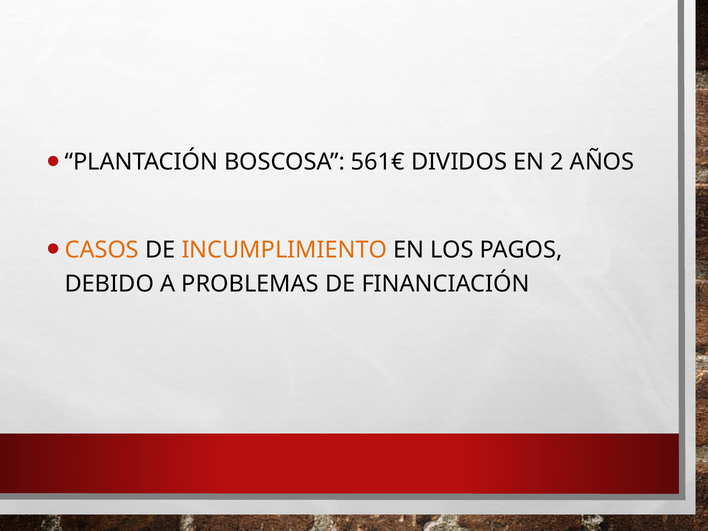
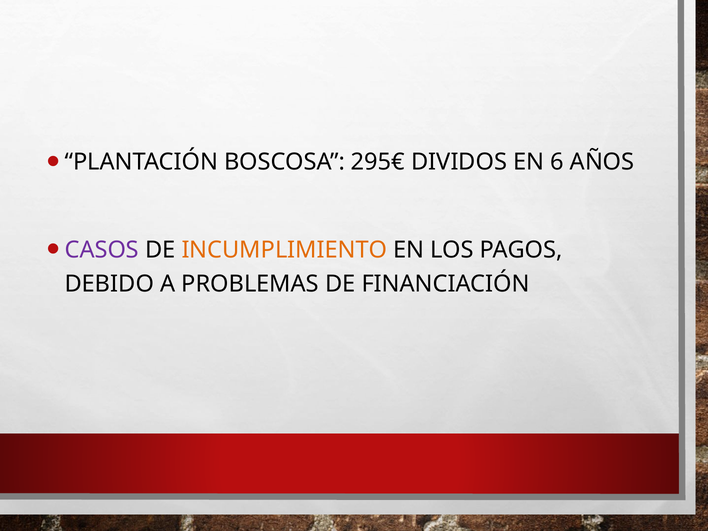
561€: 561€ -> 295€
2: 2 -> 6
CASOS colour: orange -> purple
